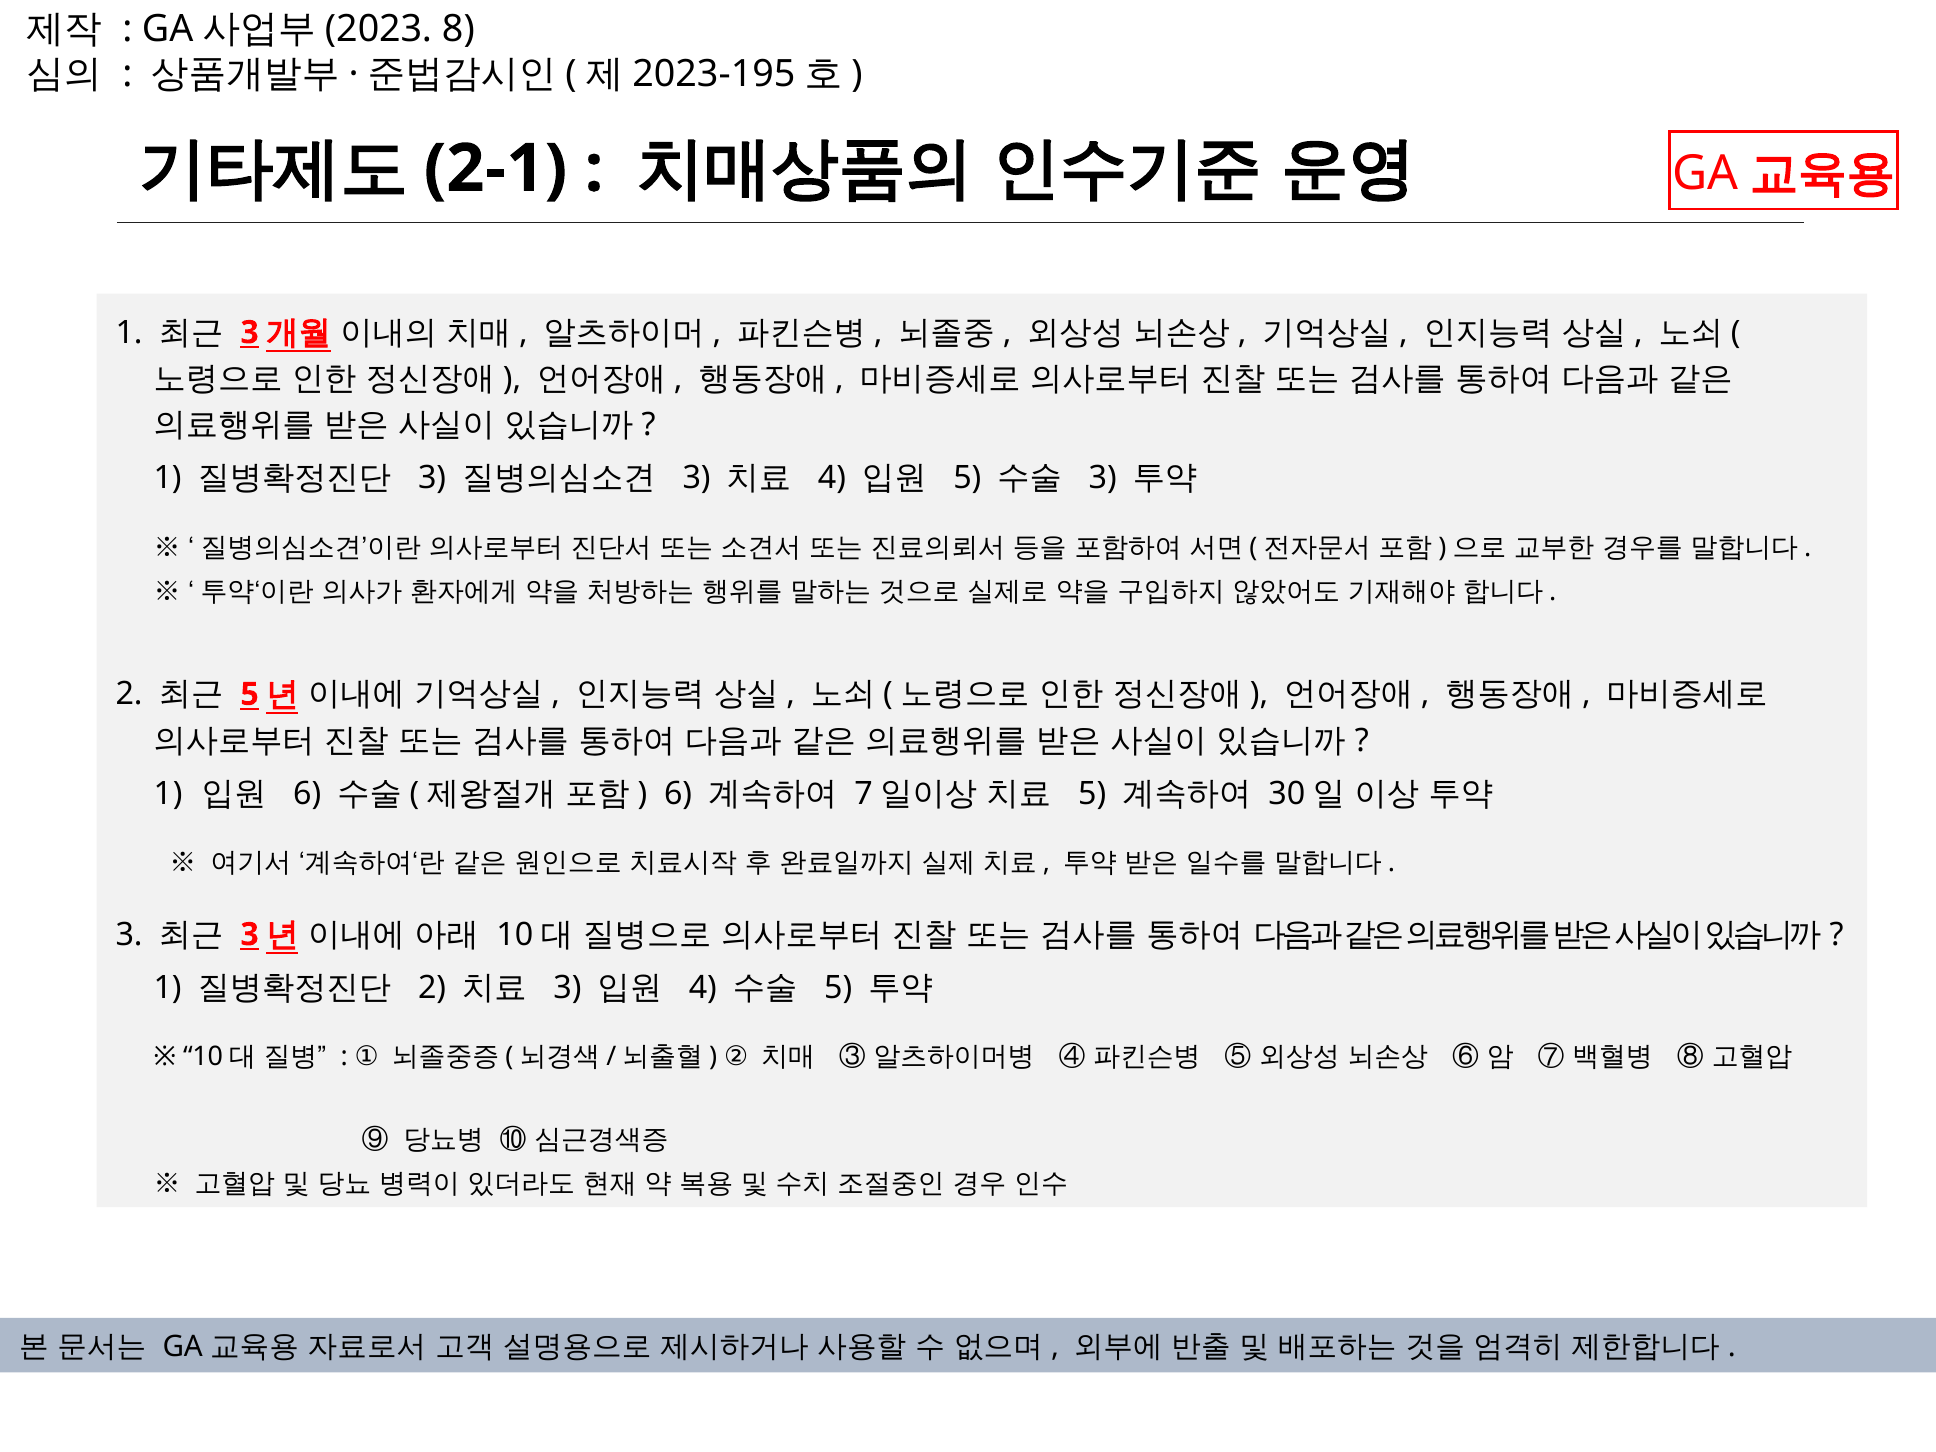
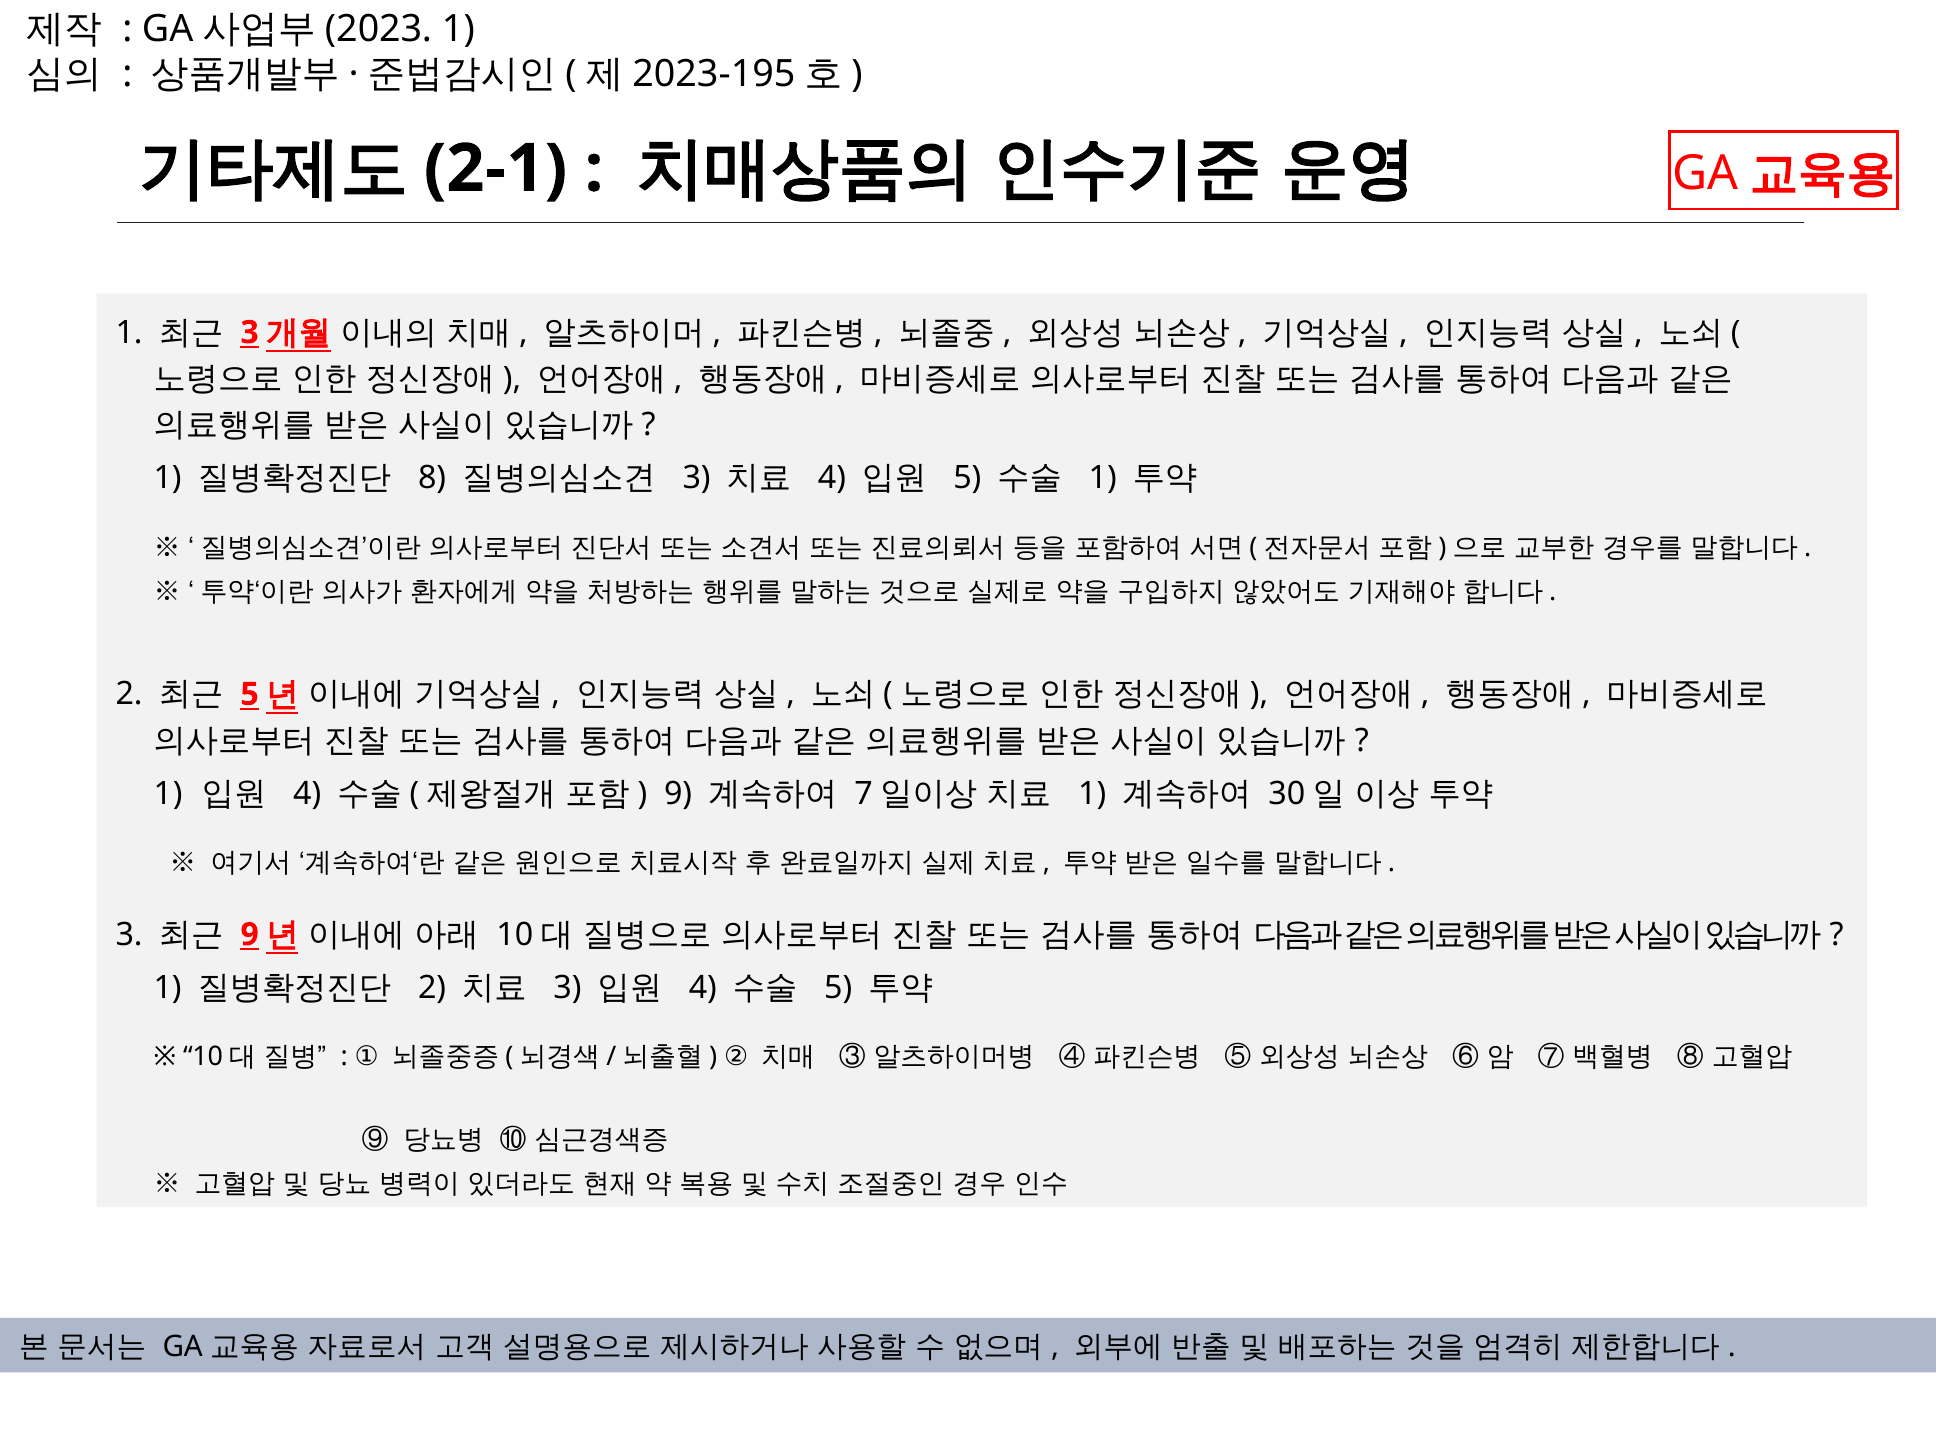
8 at (458, 29): 8 -> 1
3 at (432, 478): 3 -> 8
3 at (1103, 478): 3 -> 1
6 at (307, 794): 6 -> 4
6 at (678, 794): 6 -> 9
5 at (1092, 794): 5 -> 1
3 at (250, 934): 3 -> 9
